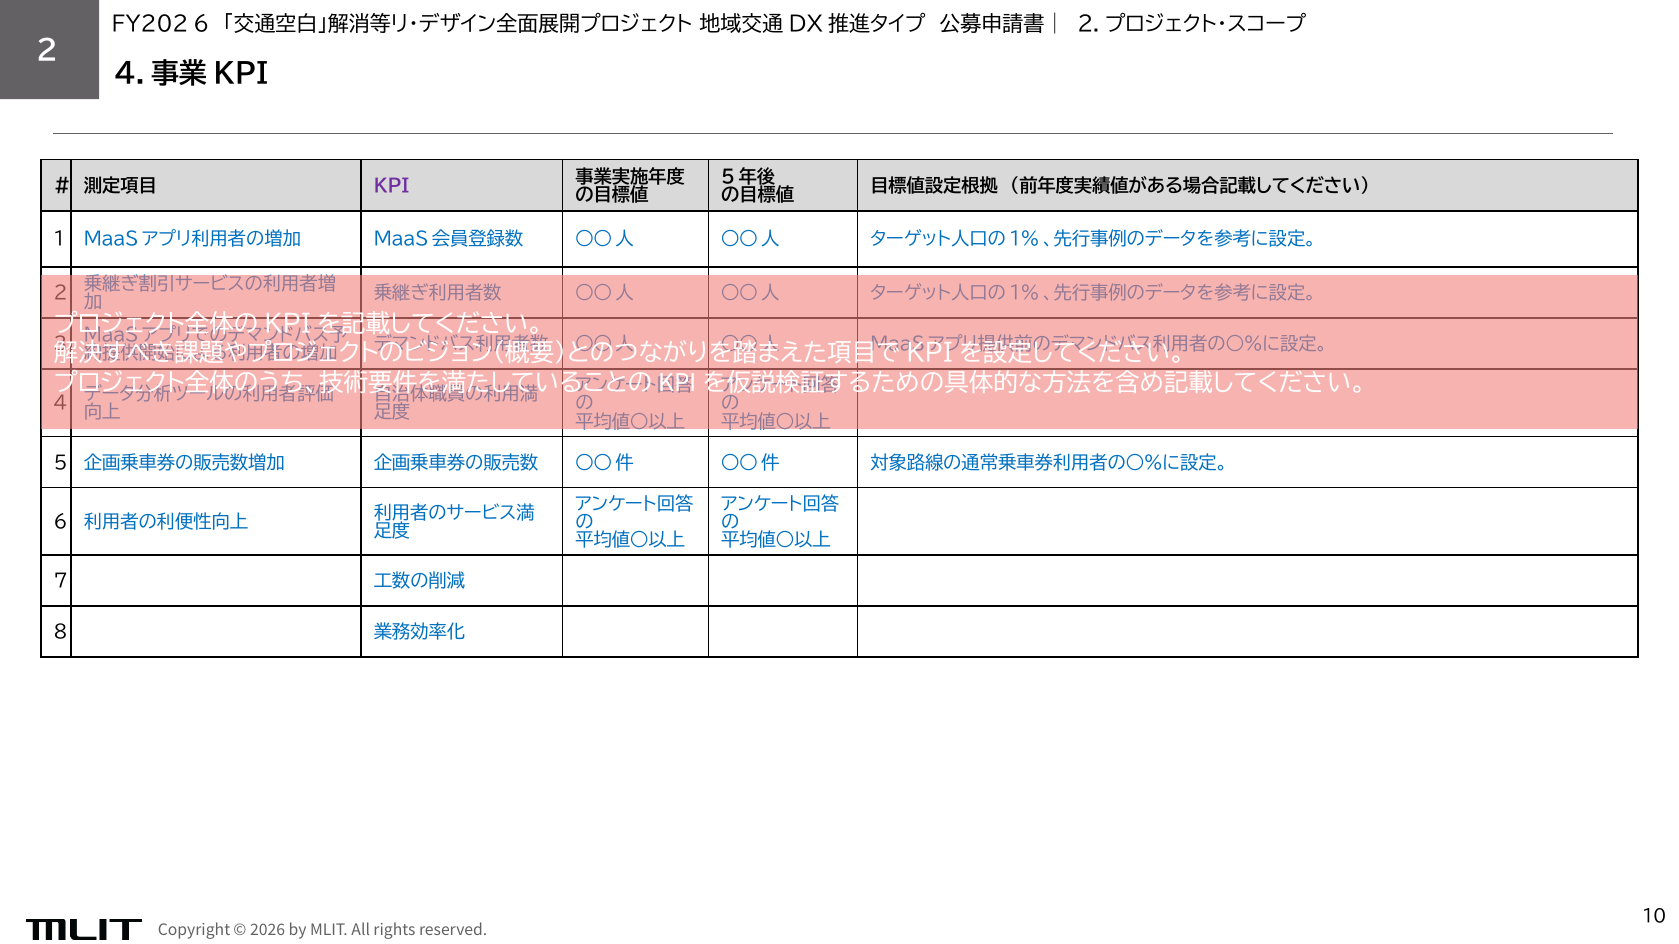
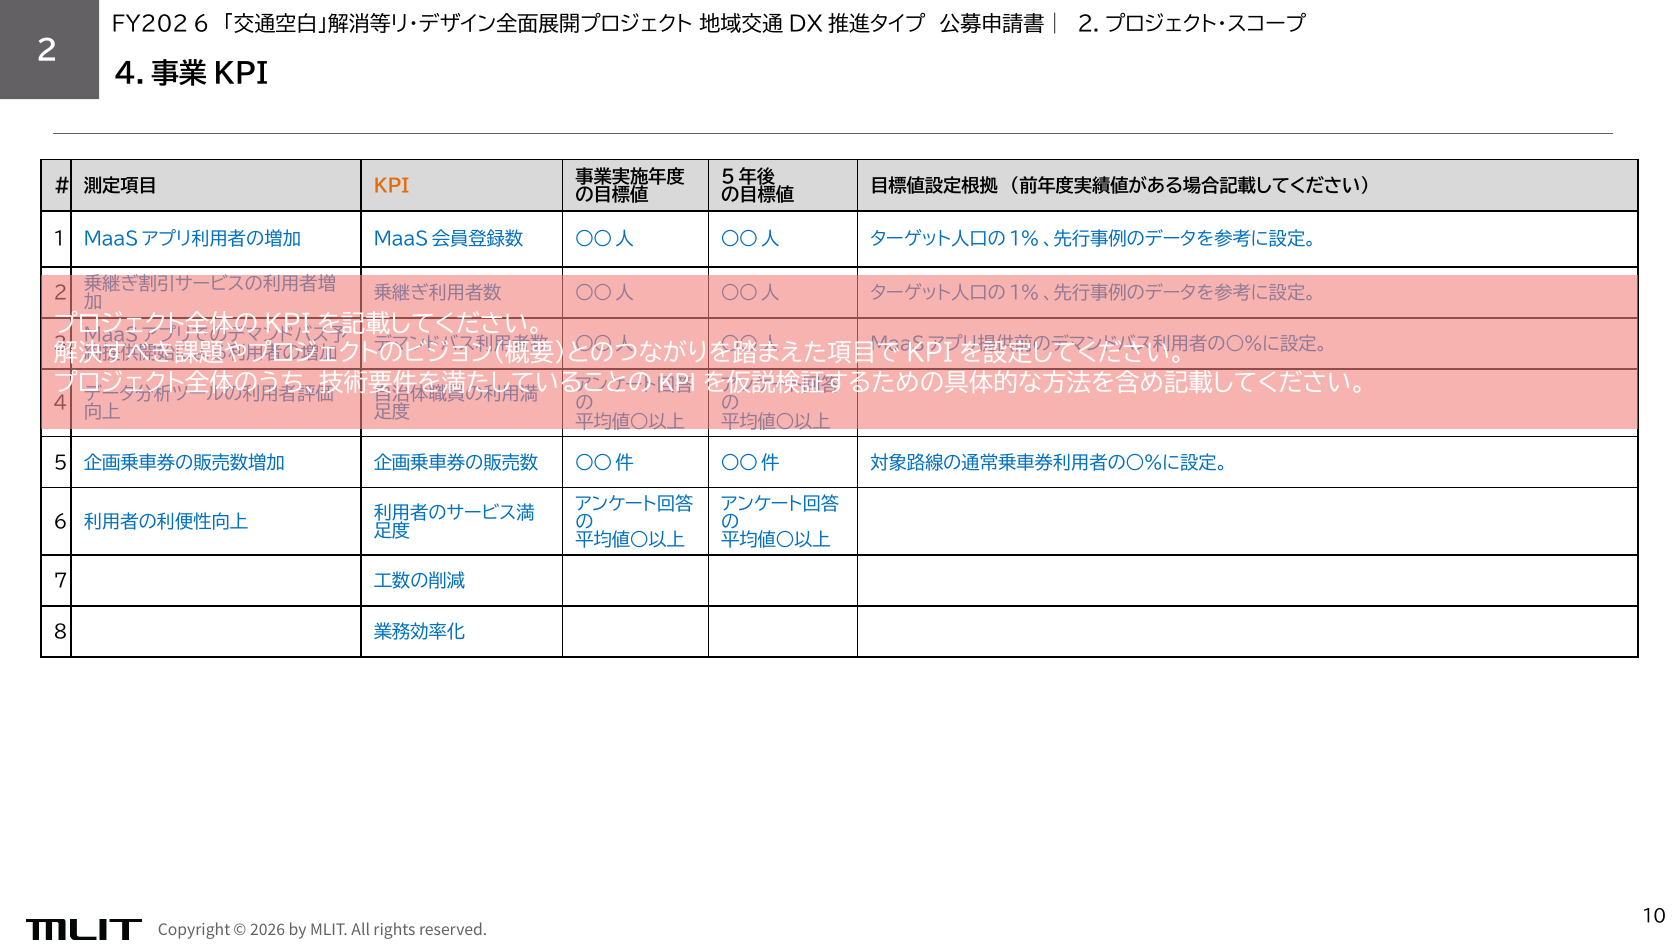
KPI at (392, 186) colour: purple -> orange
